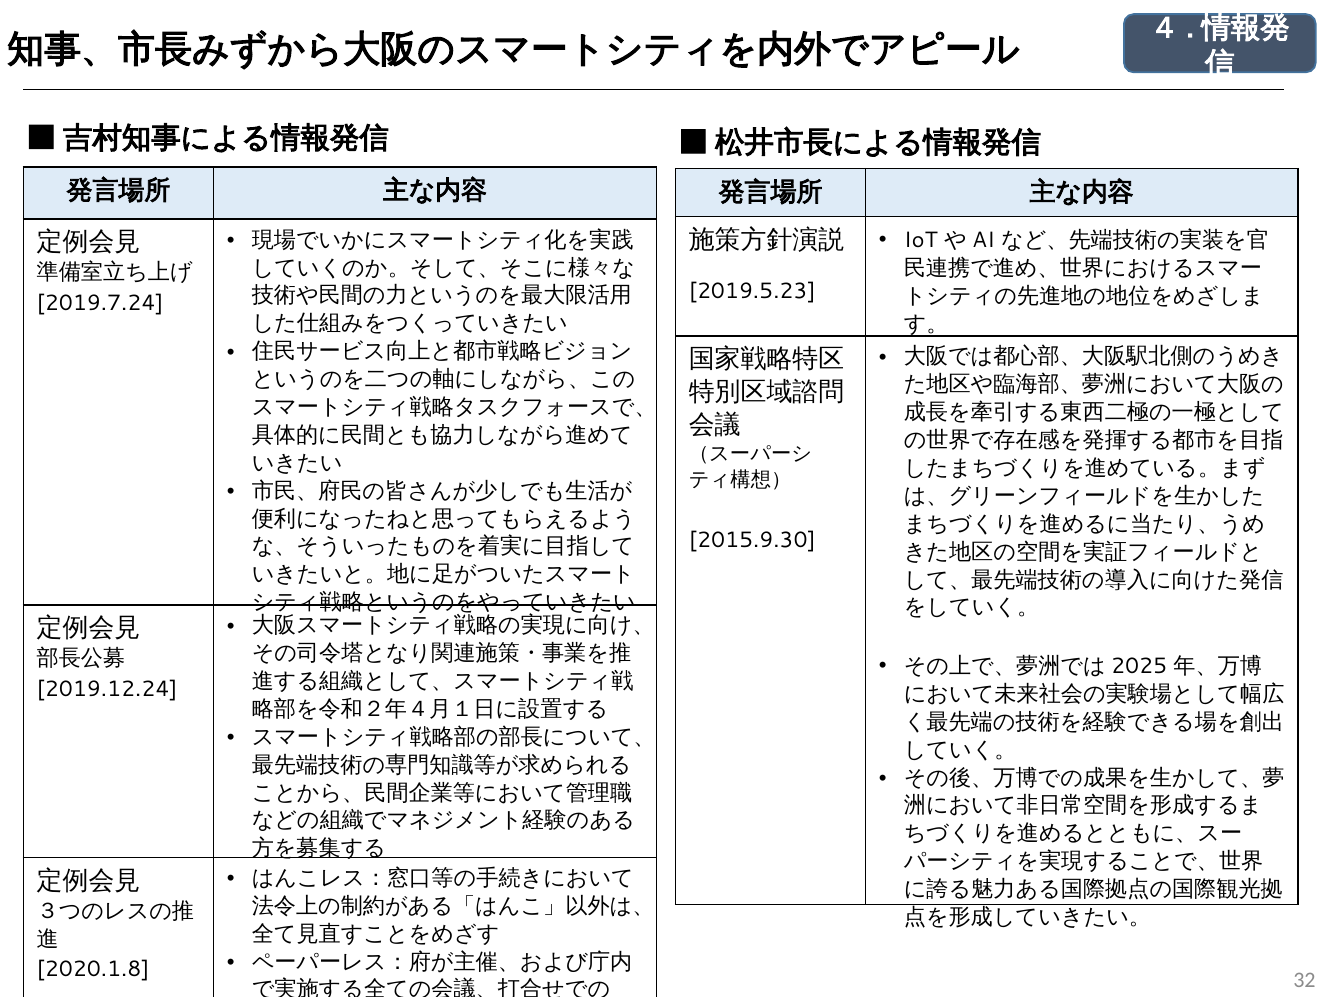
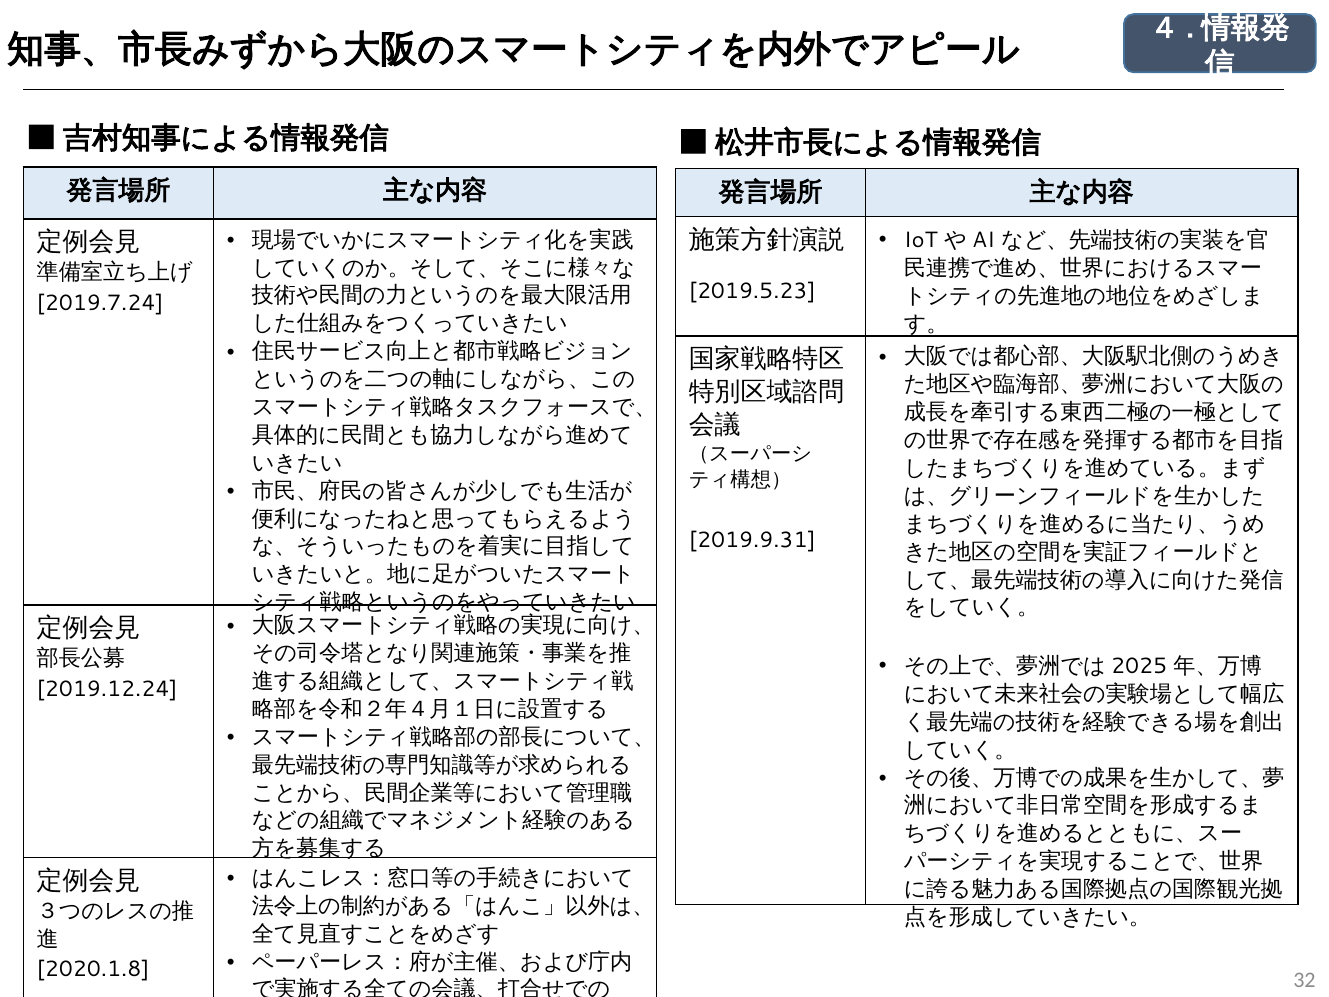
2015.9.30: 2015.9.30 -> 2019.9.31
